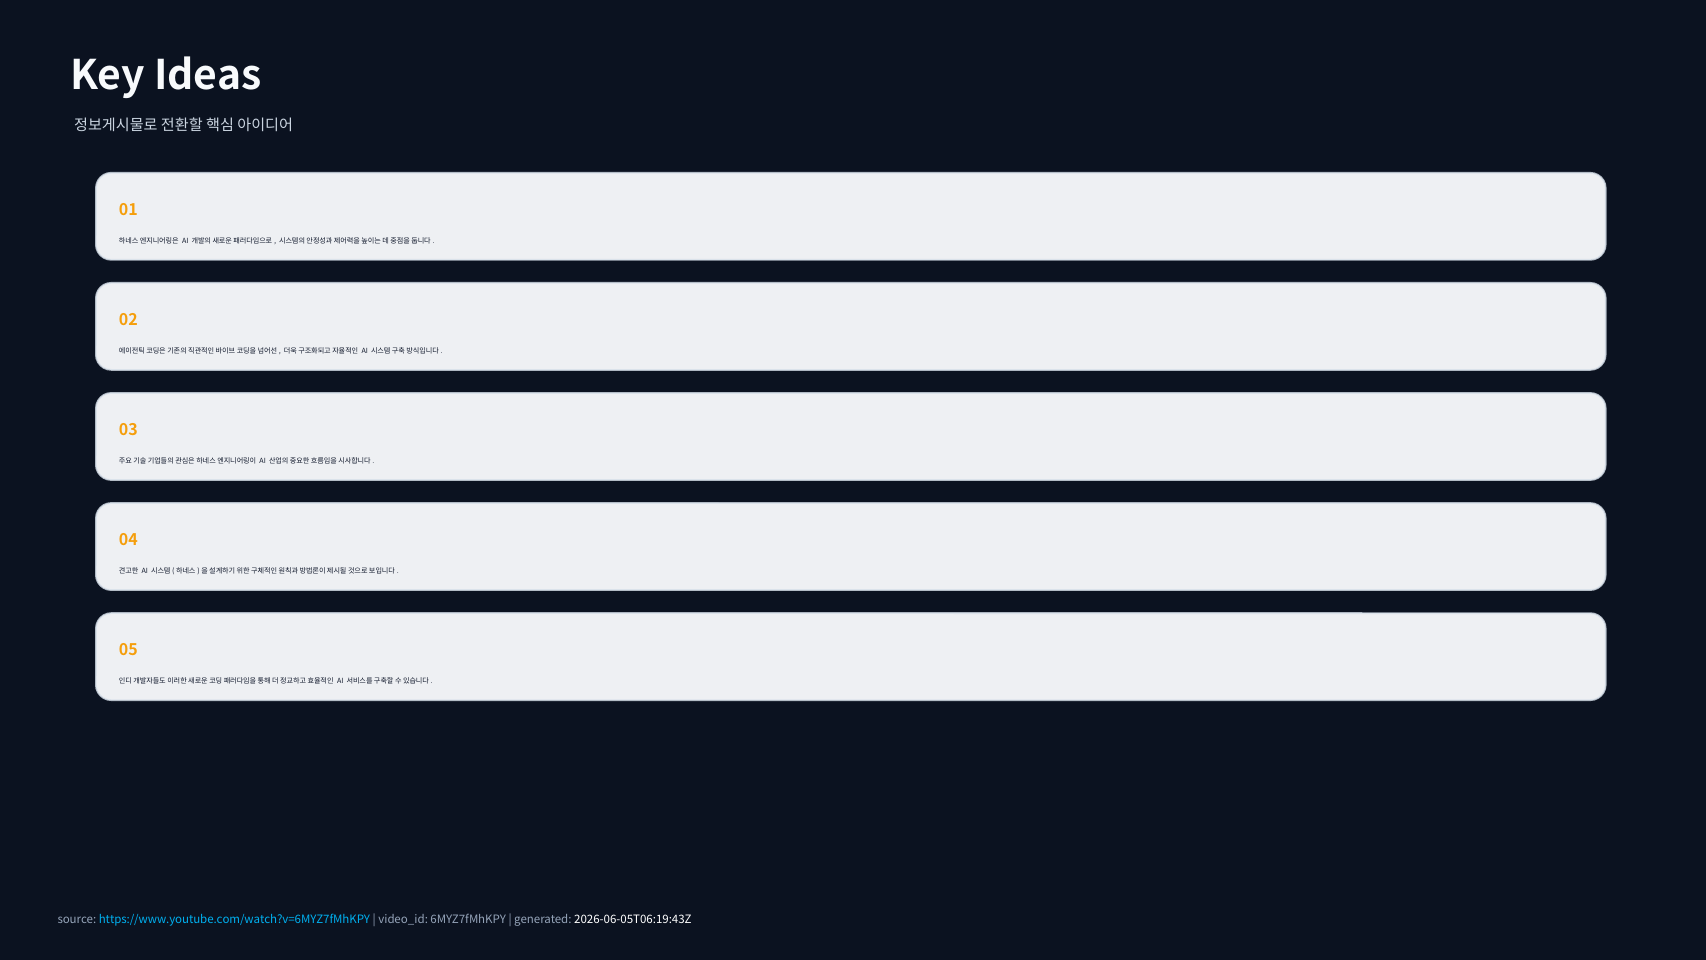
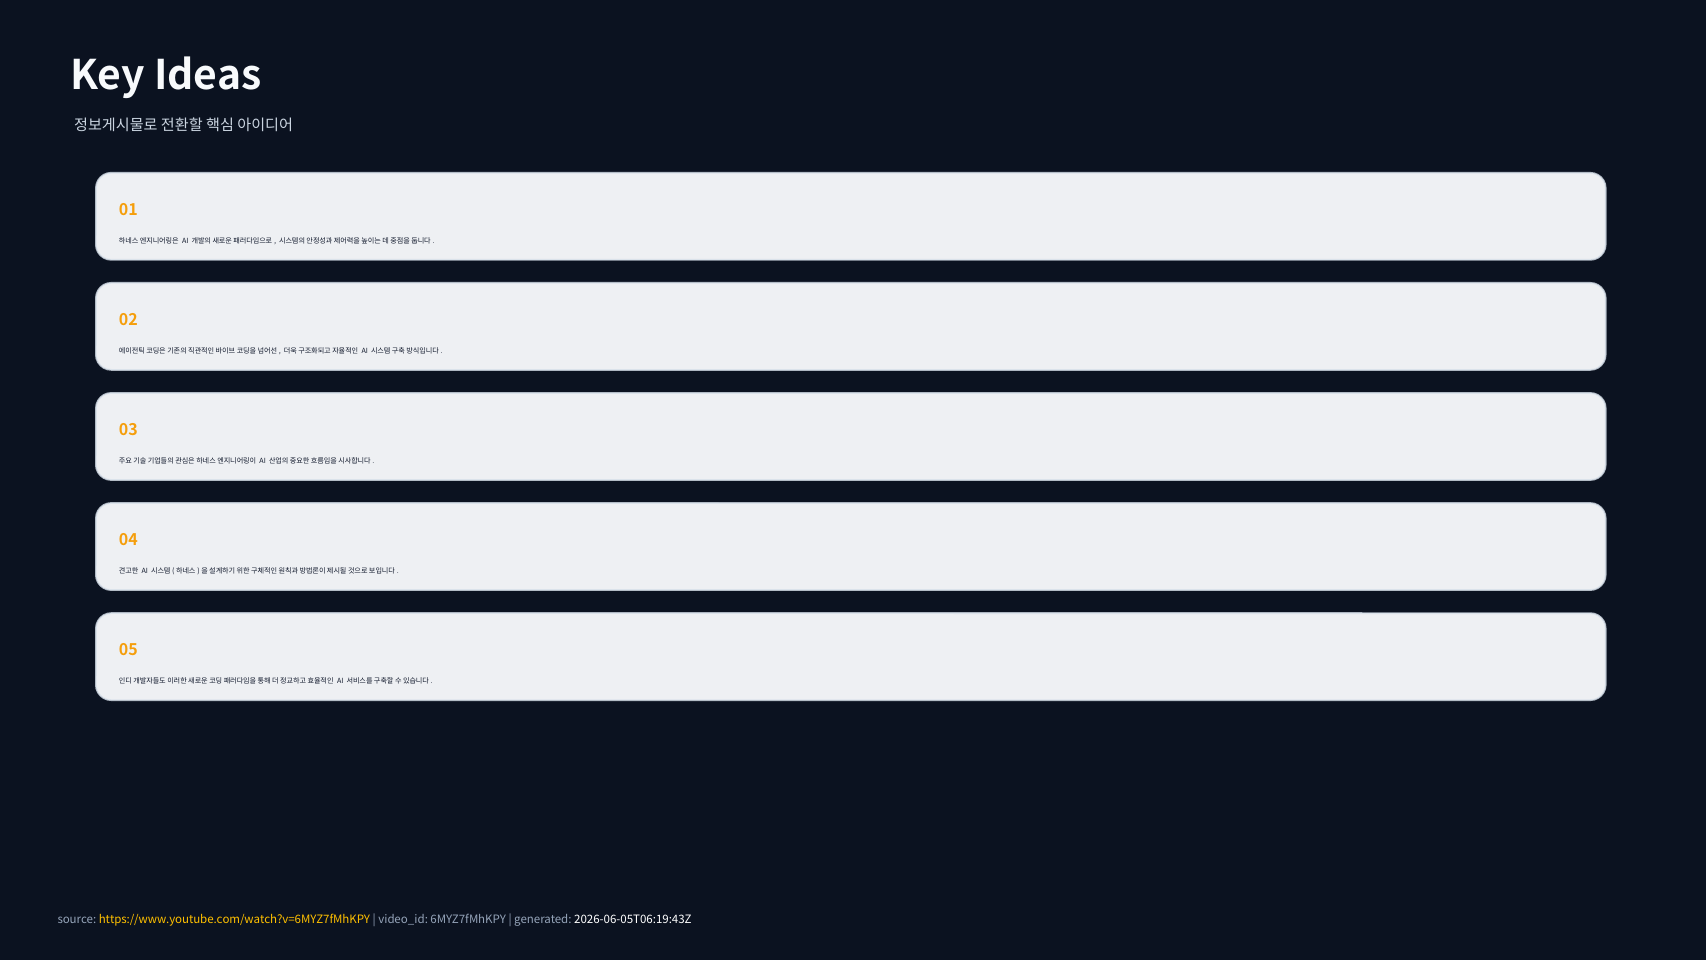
https://www.youtube.com/watch?v=6MYZ7fMhKPY colour: light blue -> yellow
